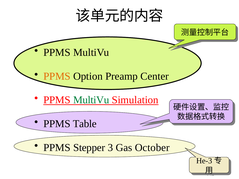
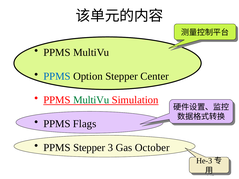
PPMS at (57, 76) colour: orange -> blue
Option Preamp: Preamp -> Stepper
Table: Table -> Flags
